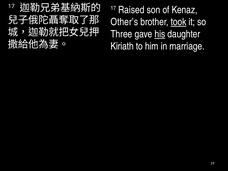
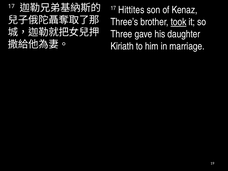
Raised: Raised -> Hittites
Other’s: Other’s -> Three’s
his underline: present -> none
